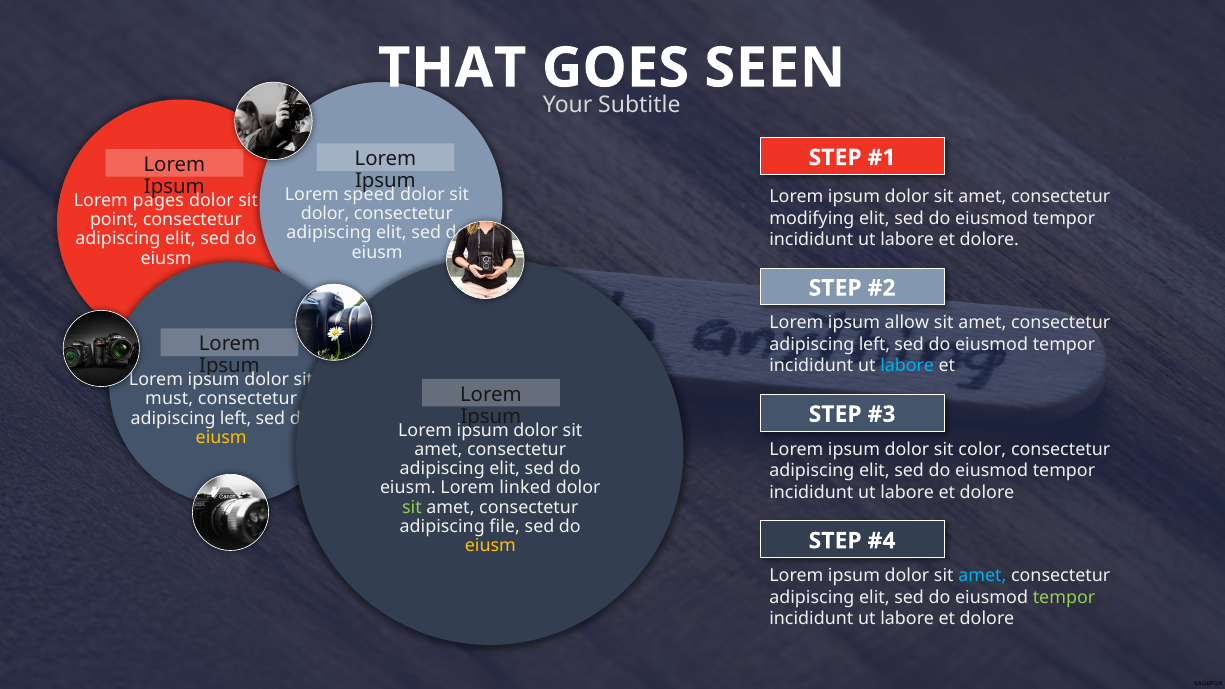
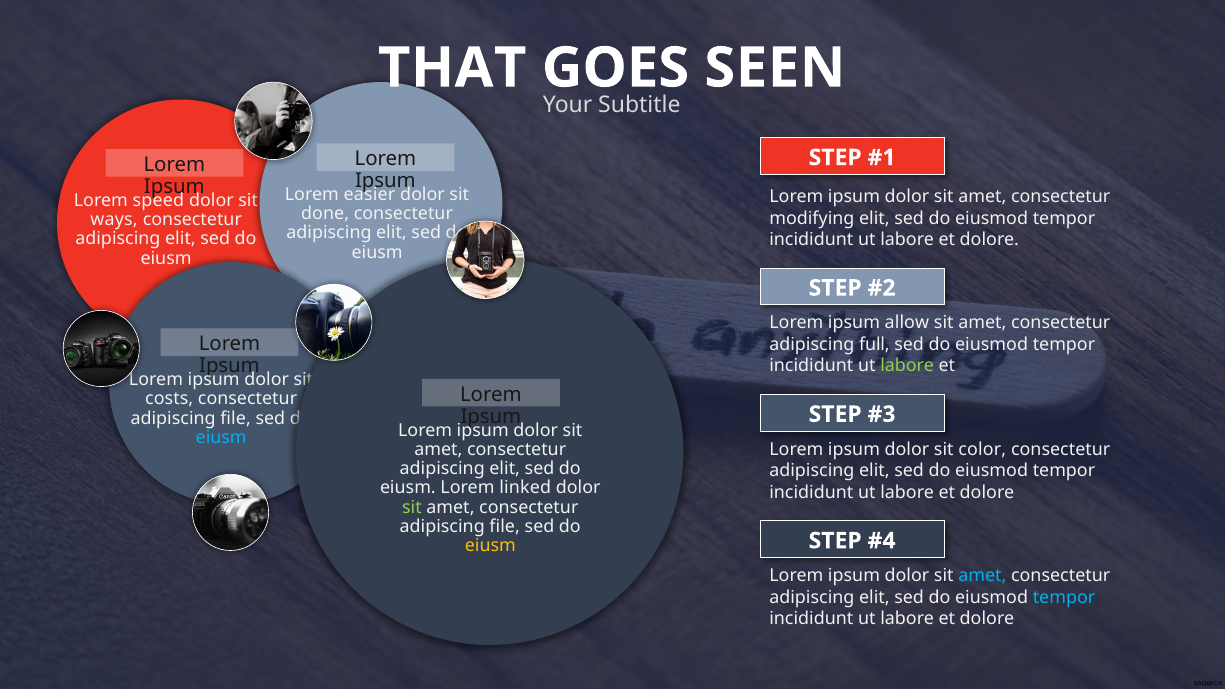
speed: speed -> easier
pages: pages -> speed
dolor at (325, 214): dolor -> done
point: point -> ways
left at (874, 344): left -> full
labore at (907, 366) colour: light blue -> light green
must: must -> costs
left at (236, 418): left -> file
eiusm at (221, 438) colour: yellow -> light blue
tempor at (1064, 597) colour: light green -> light blue
